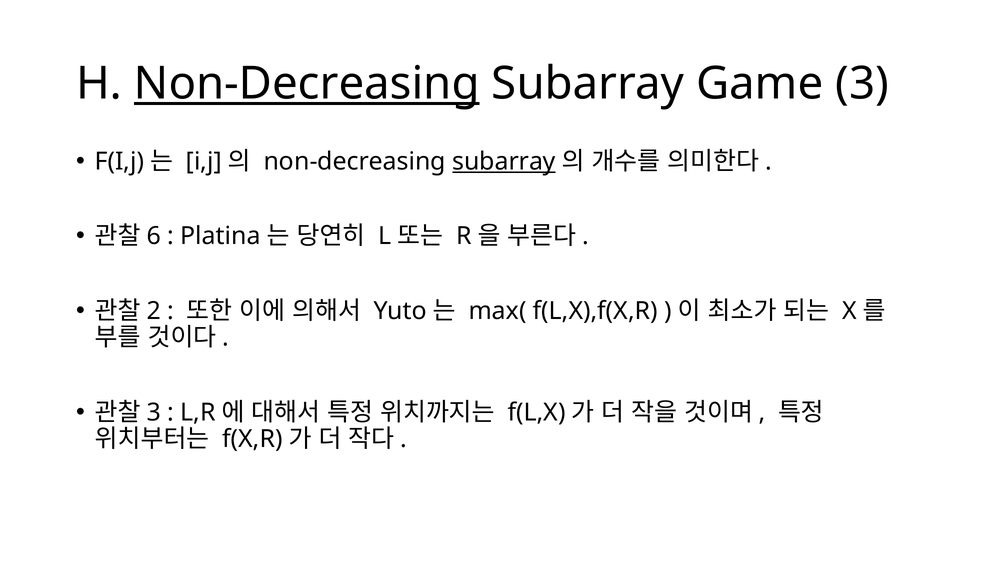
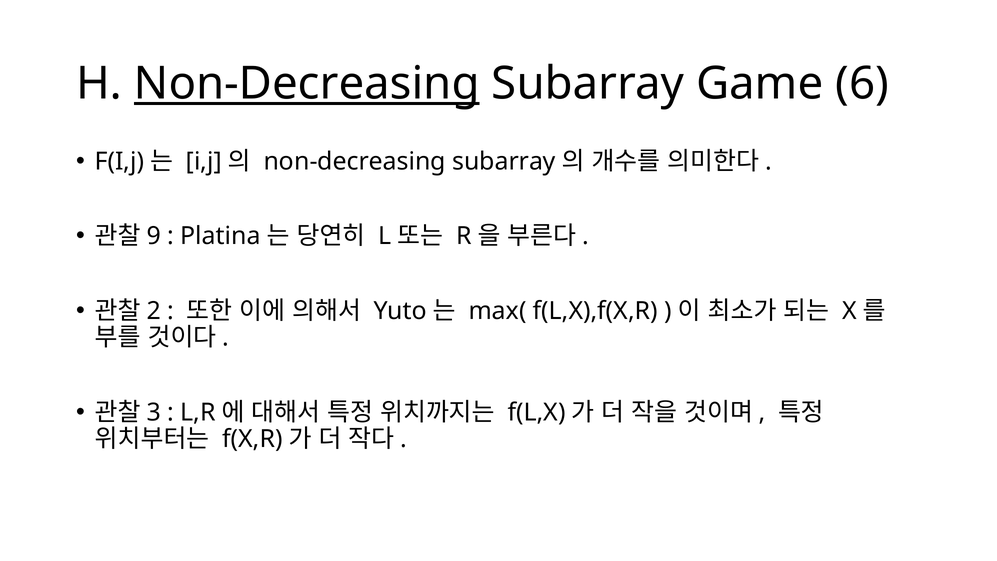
Game 3: 3 -> 6
subarray at (504, 161) underline: present -> none
6: 6 -> 9
